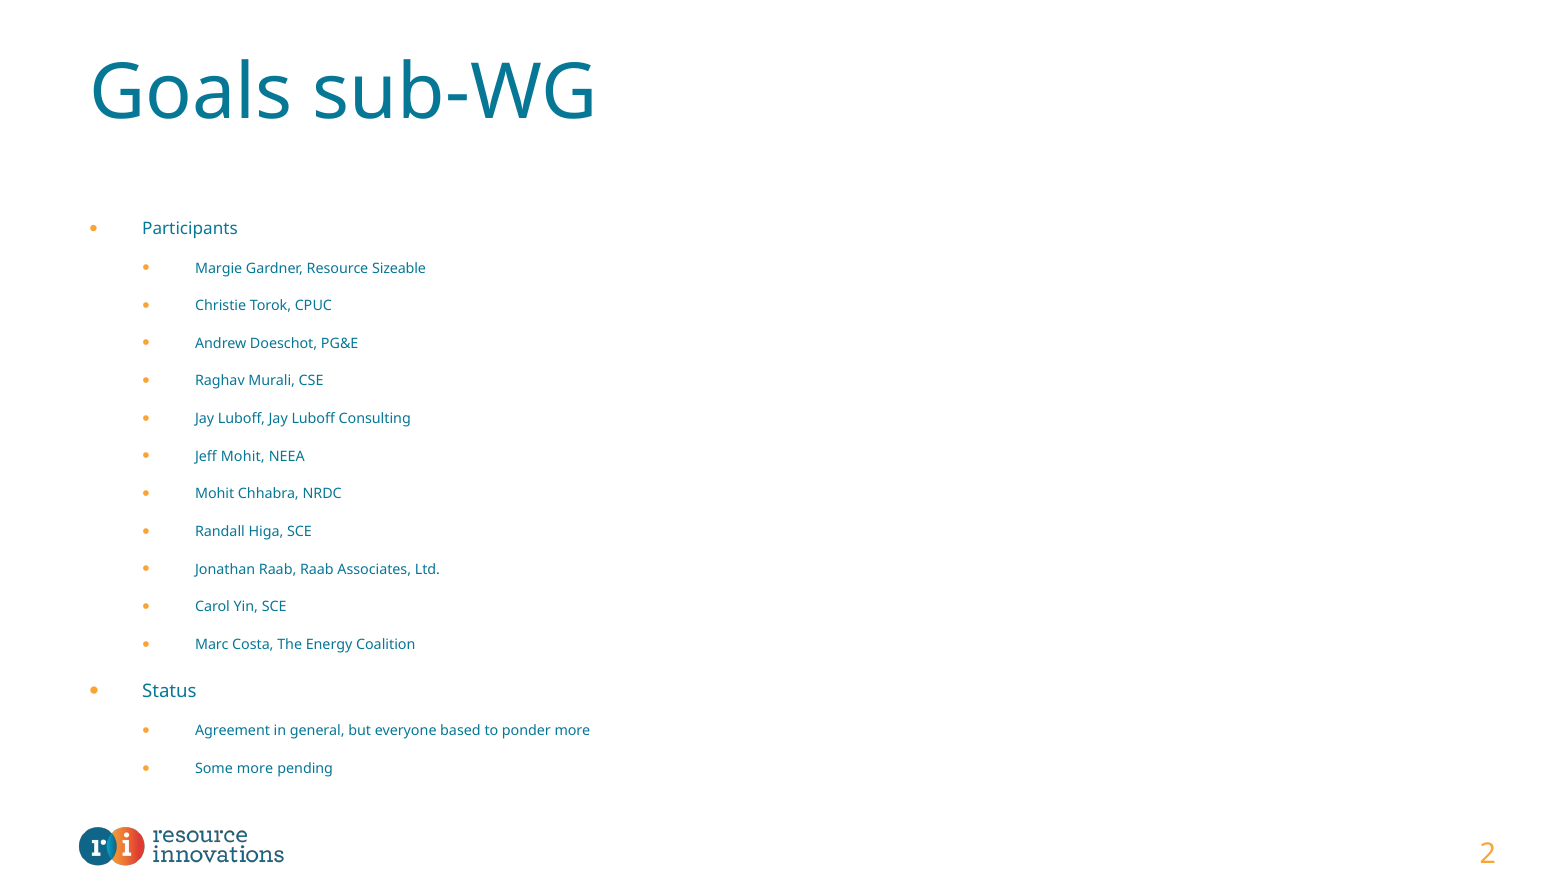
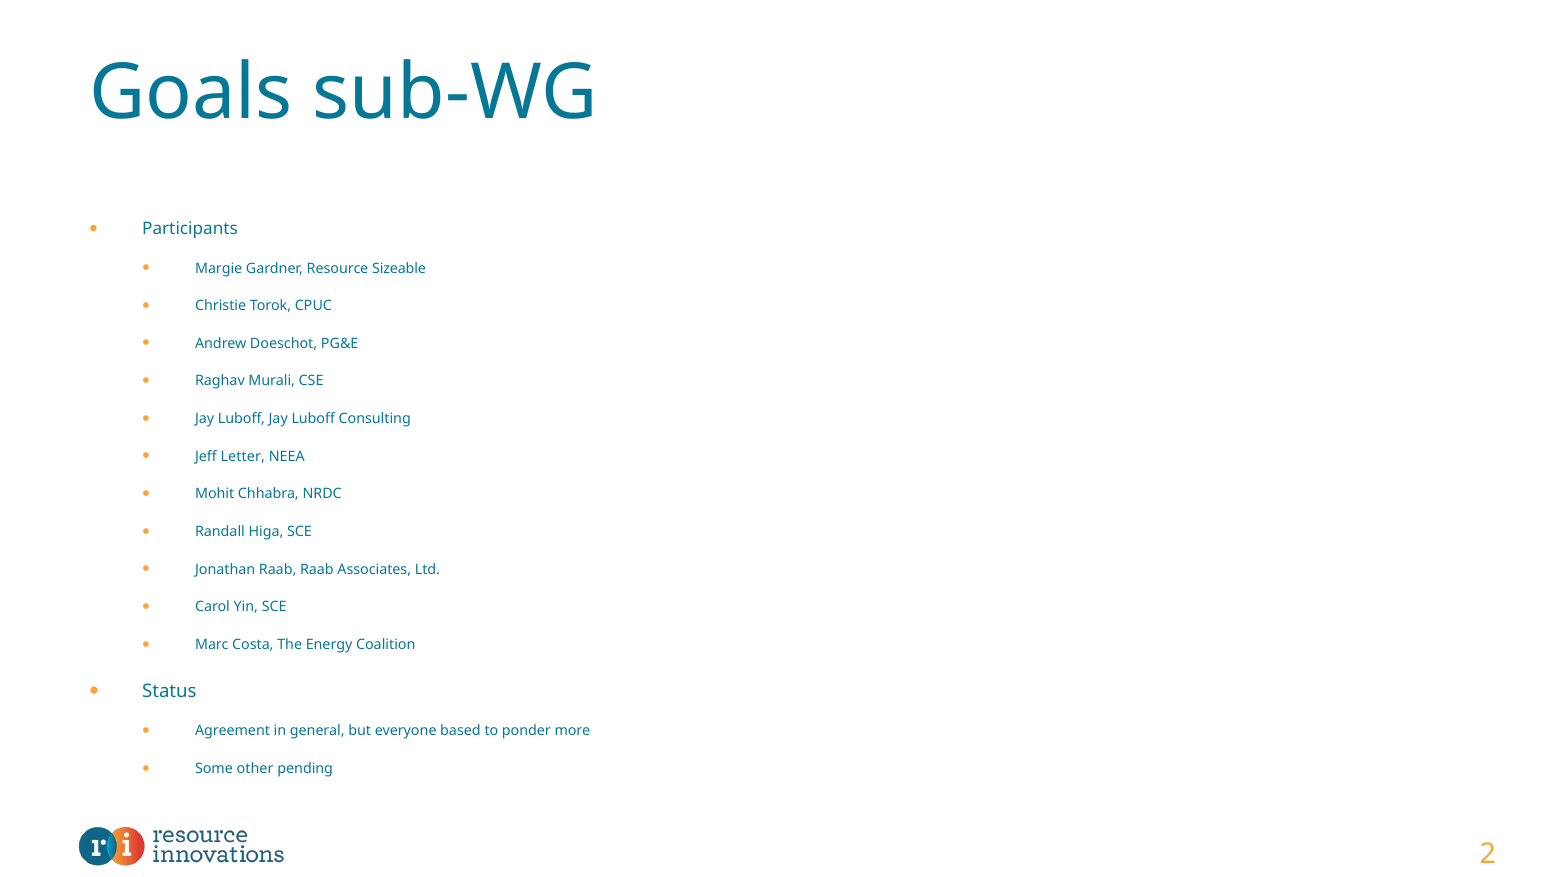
Jeff Mohit: Mohit -> Letter
Some more: more -> other
